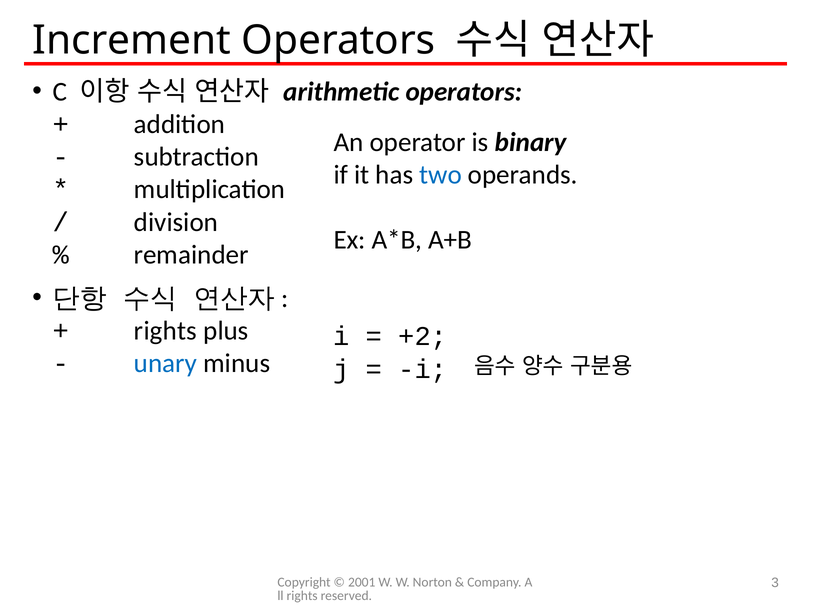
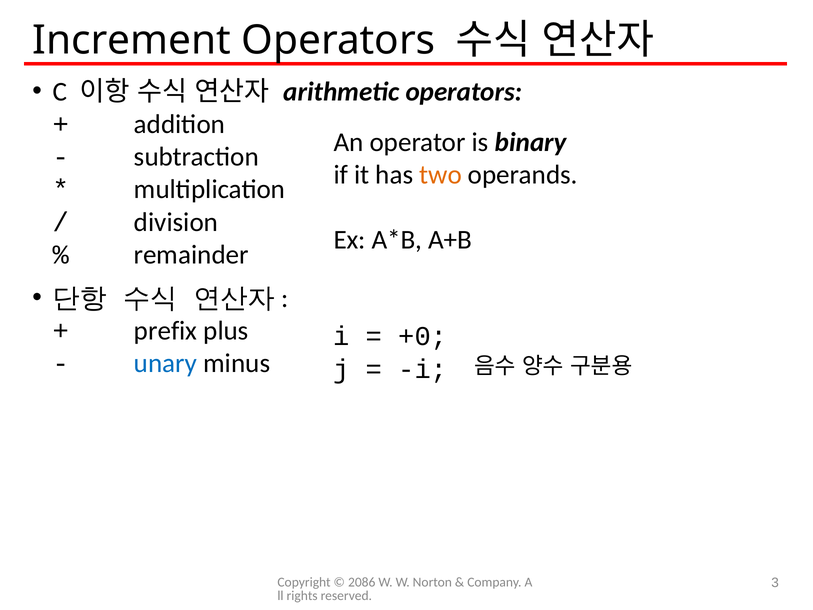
two colour: blue -> orange
rights at (165, 331): rights -> prefix
+2: +2 -> +0
2001: 2001 -> 2086
